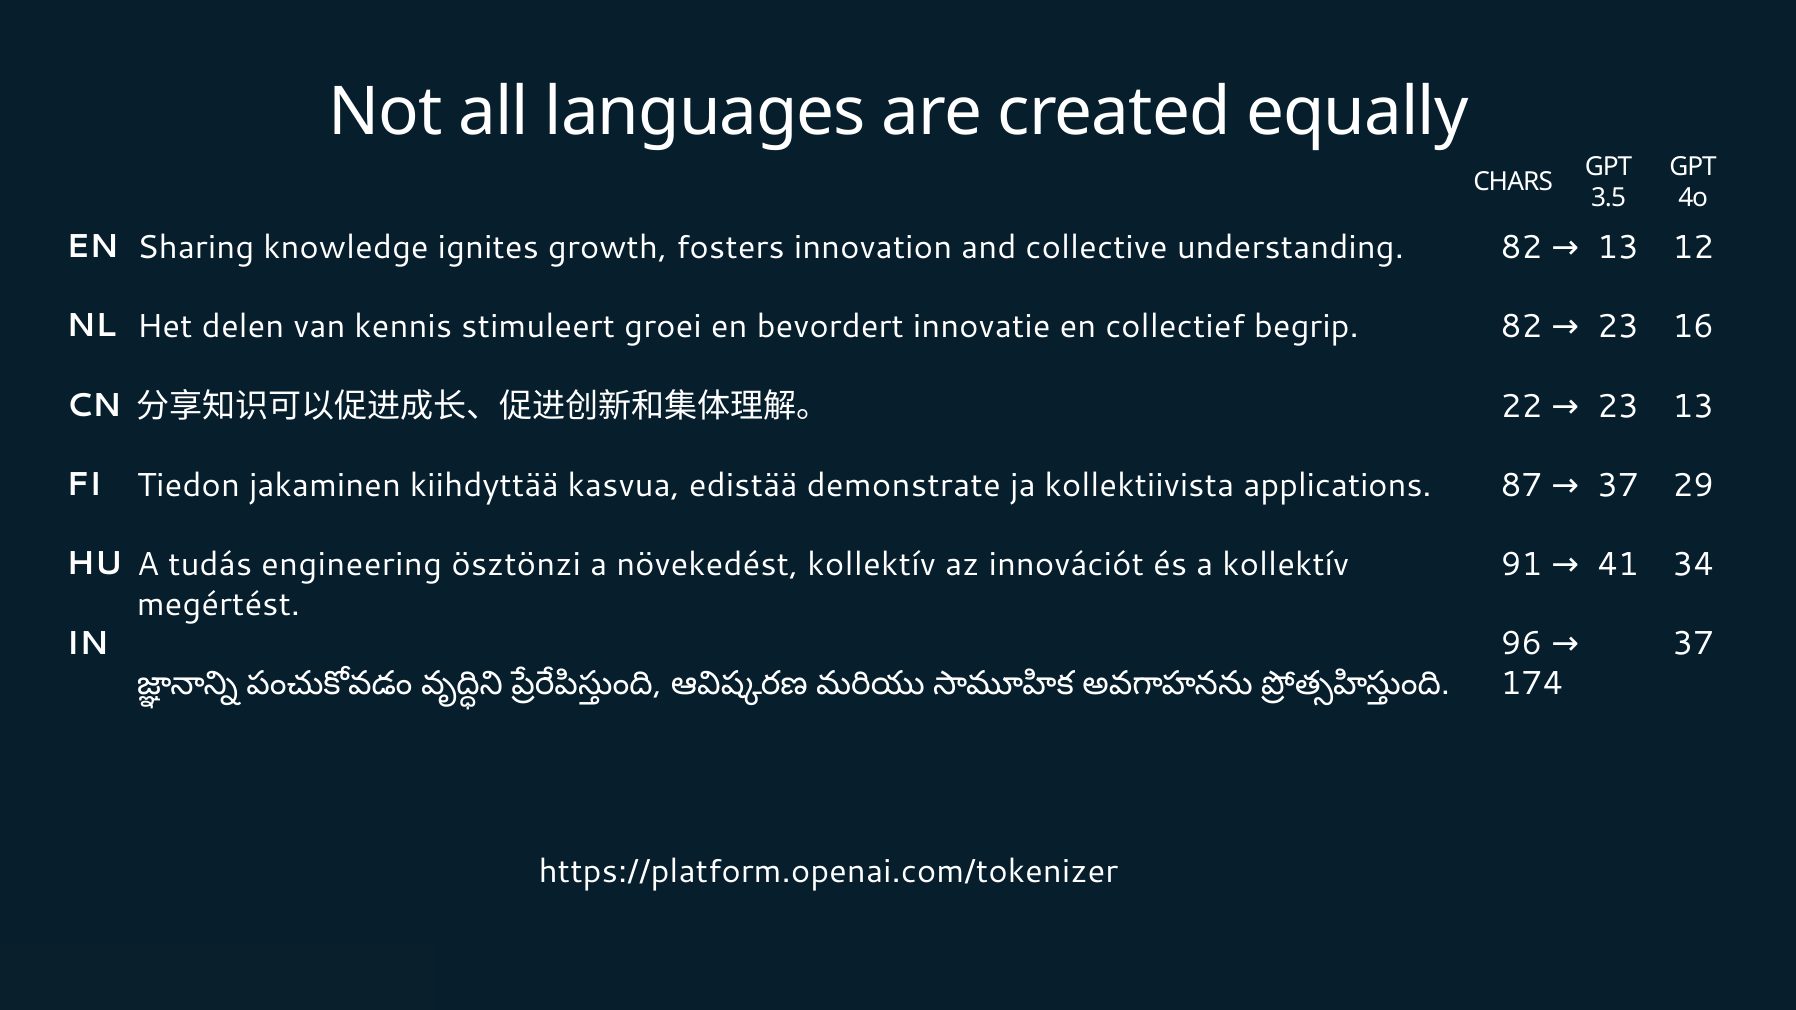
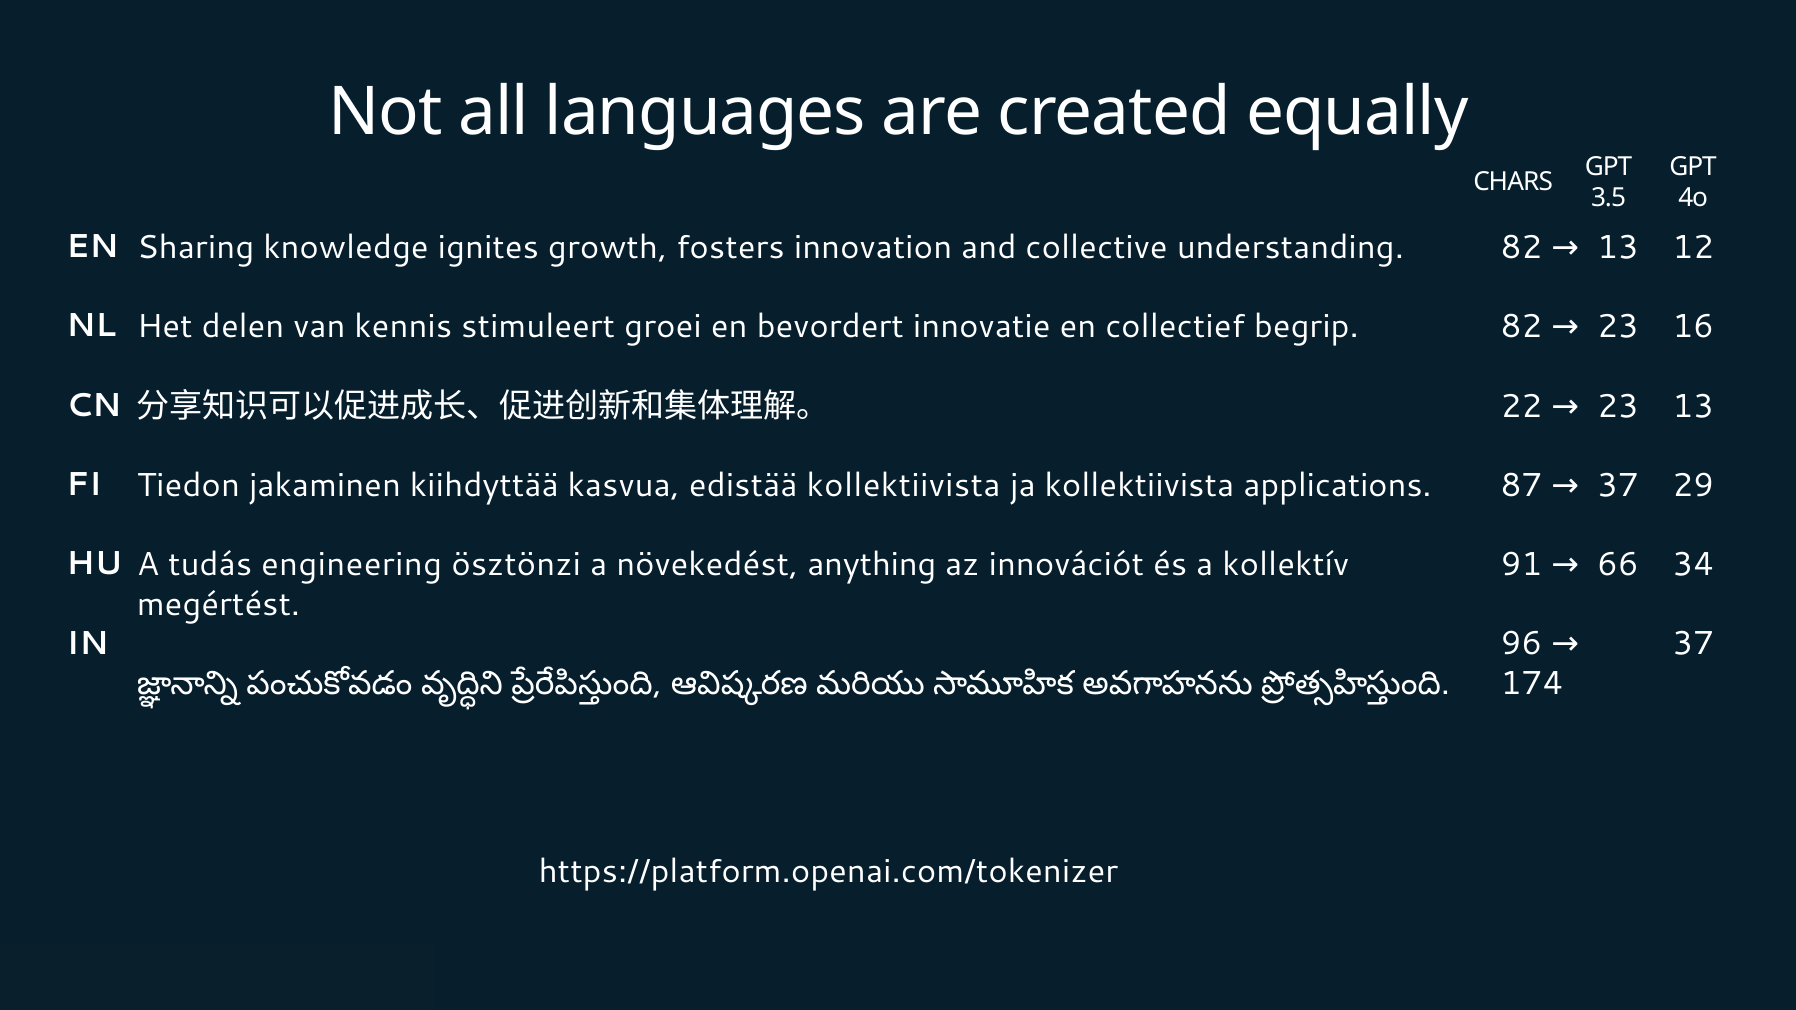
edistää demonstrate: demonstrate -> kollektiivista
növekedést kollektív: kollektív -> anything
41: 41 -> 66
